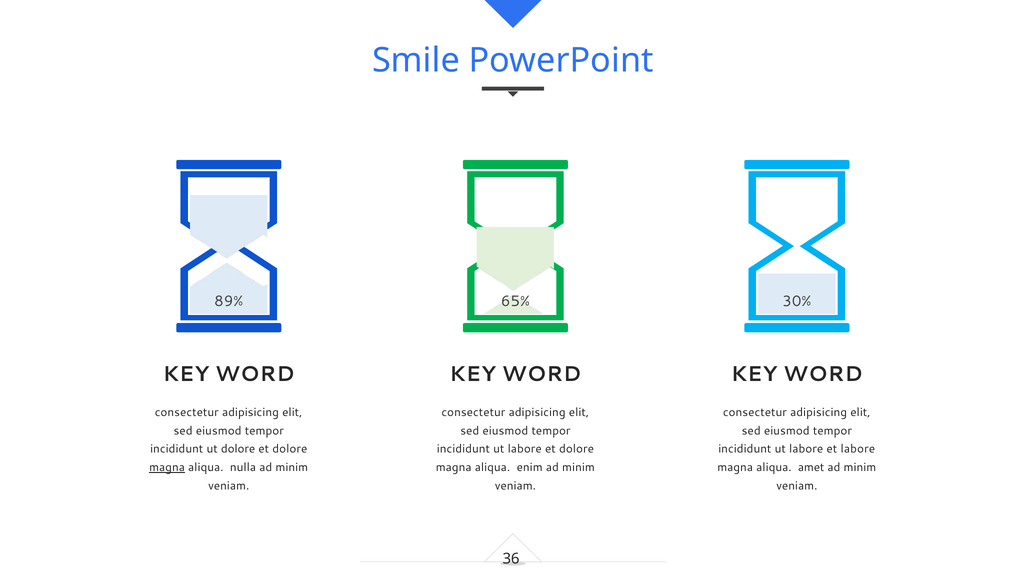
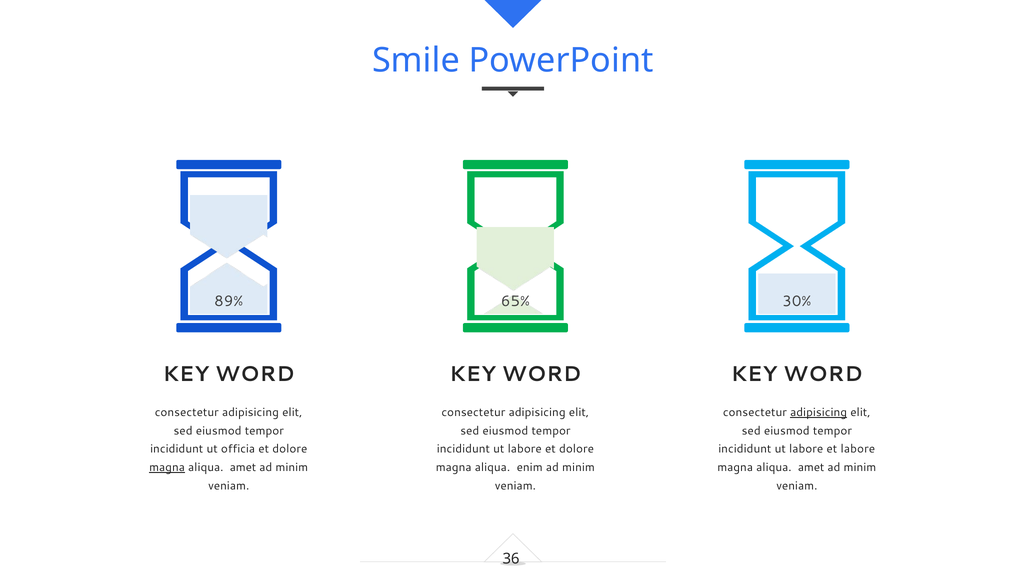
adipisicing at (819, 412) underline: none -> present
ut dolore: dolore -> officia
nulla at (243, 467): nulla -> amet
